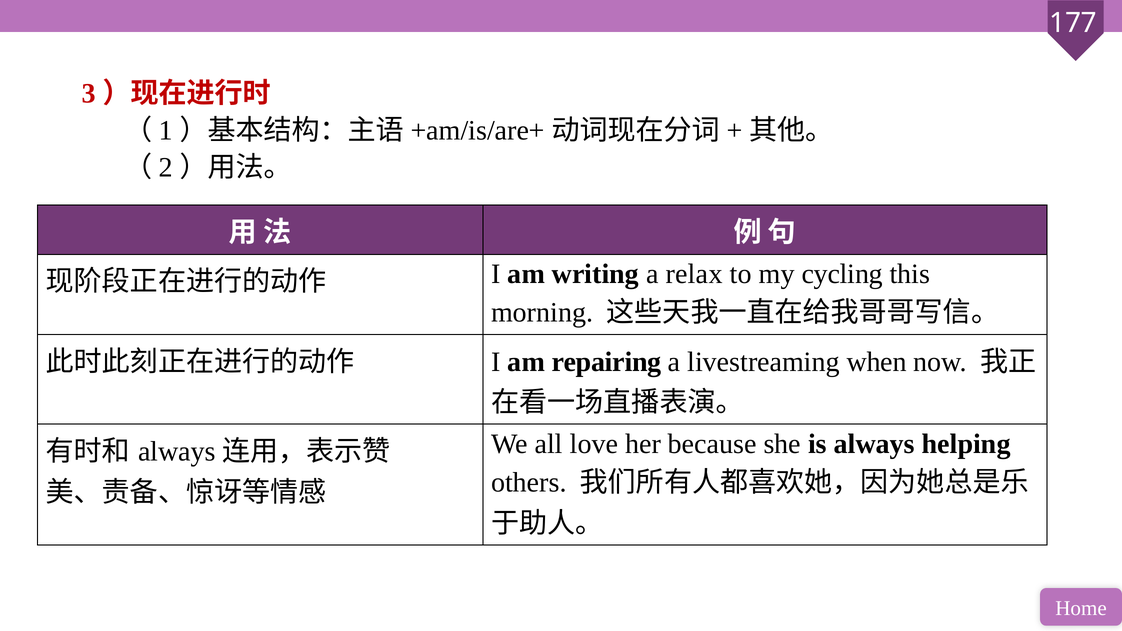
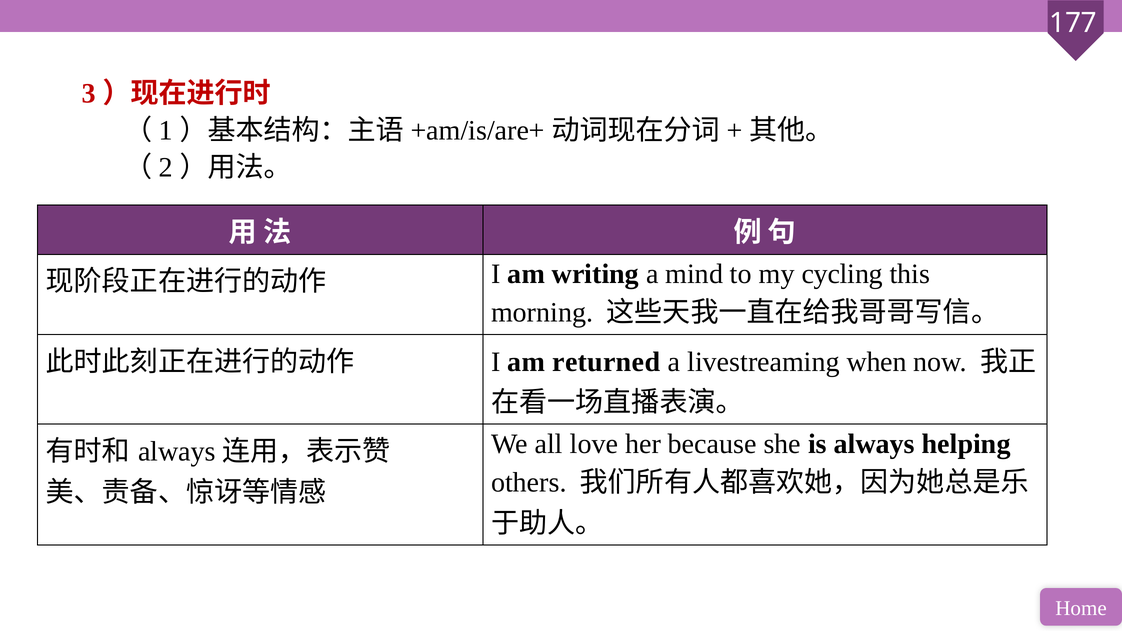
relax: relax -> mind
repairing: repairing -> returned
